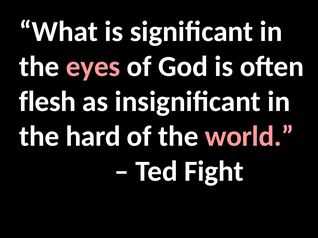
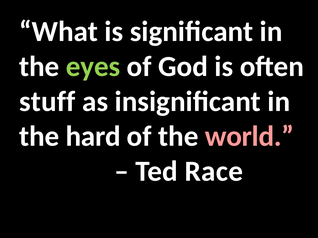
eyes colour: pink -> light green
flesh: flesh -> stuff
Fight: Fight -> Race
